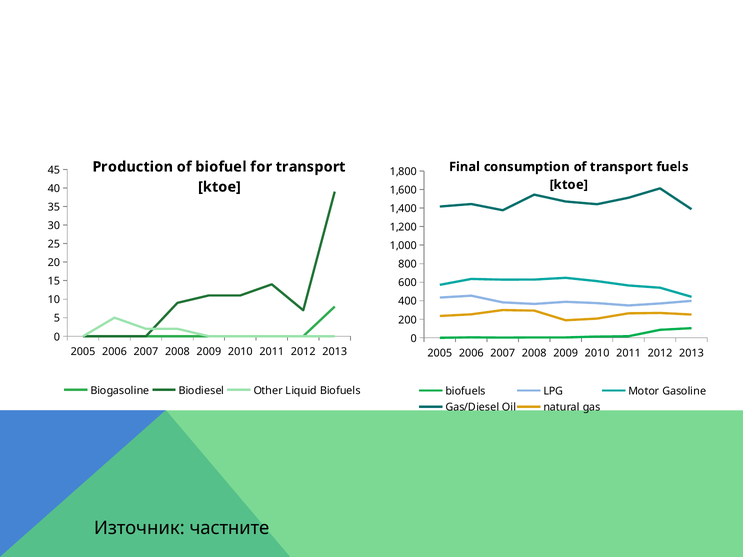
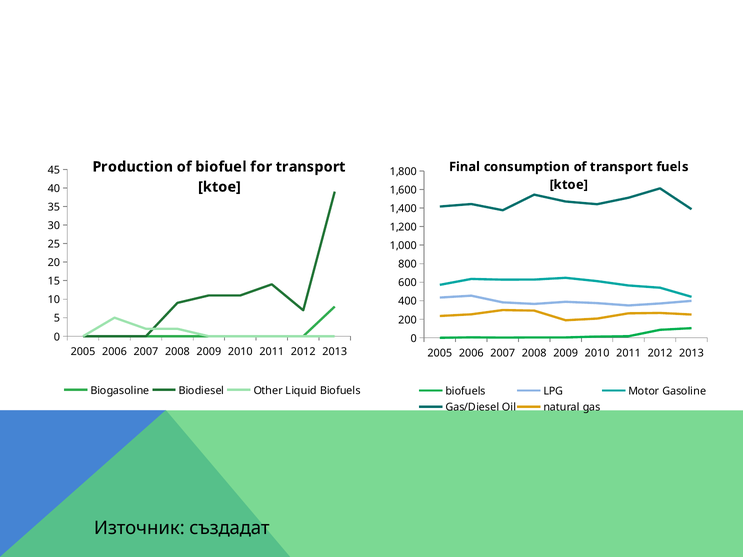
частните: частните -> създадат
